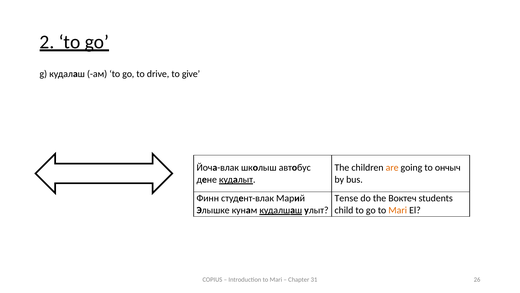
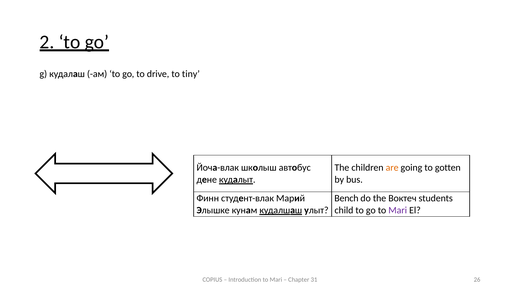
give: give -> tiny
ончыч: ончыч -> gotten
Tense: Tense -> Bench
Mari at (398, 210) colour: orange -> purple
